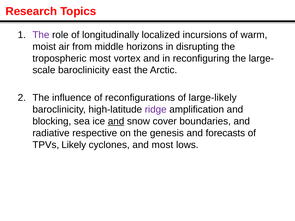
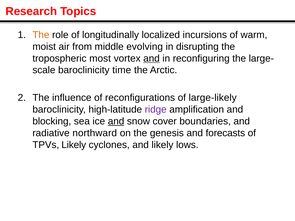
The at (41, 35) colour: purple -> orange
horizons: horizons -> evolving
and at (151, 58) underline: none -> present
east: east -> time
respective: respective -> northward
and most: most -> likely
